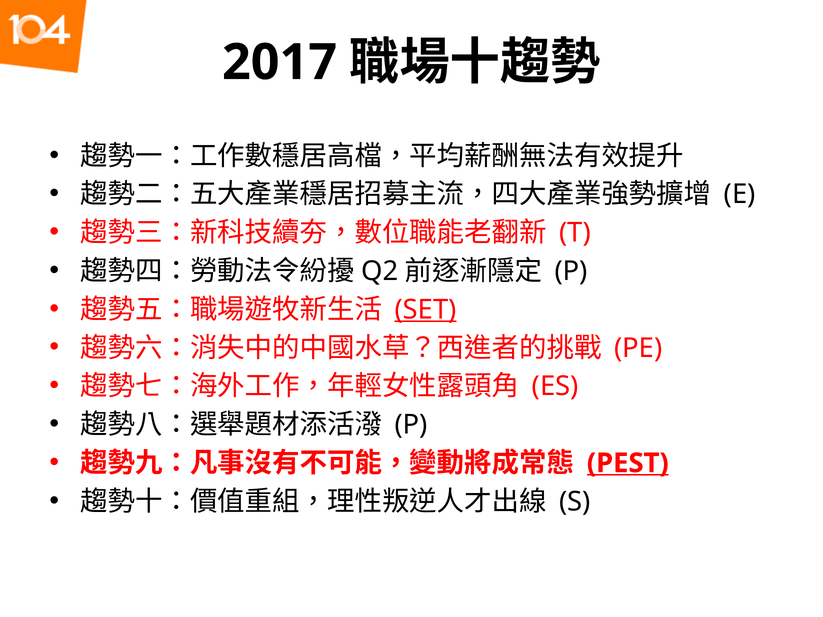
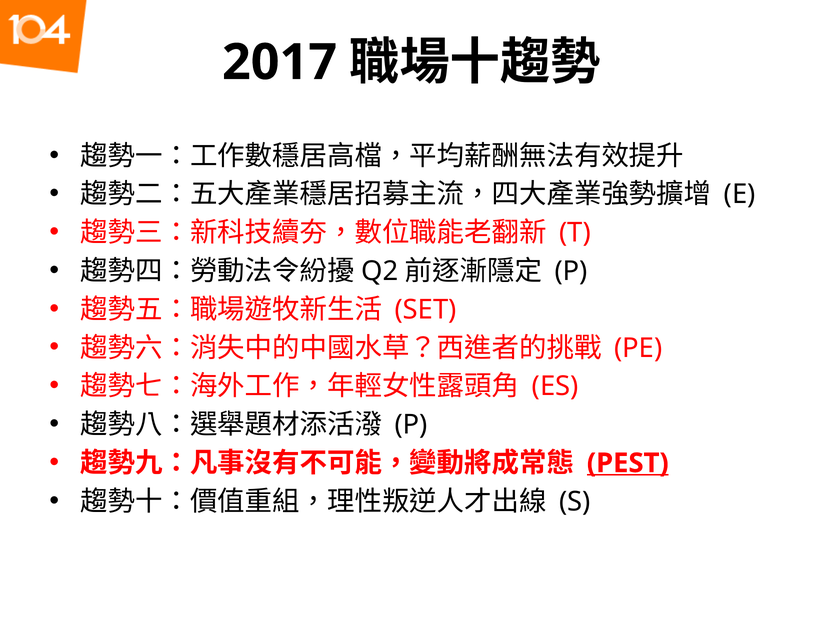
SET underline: present -> none
